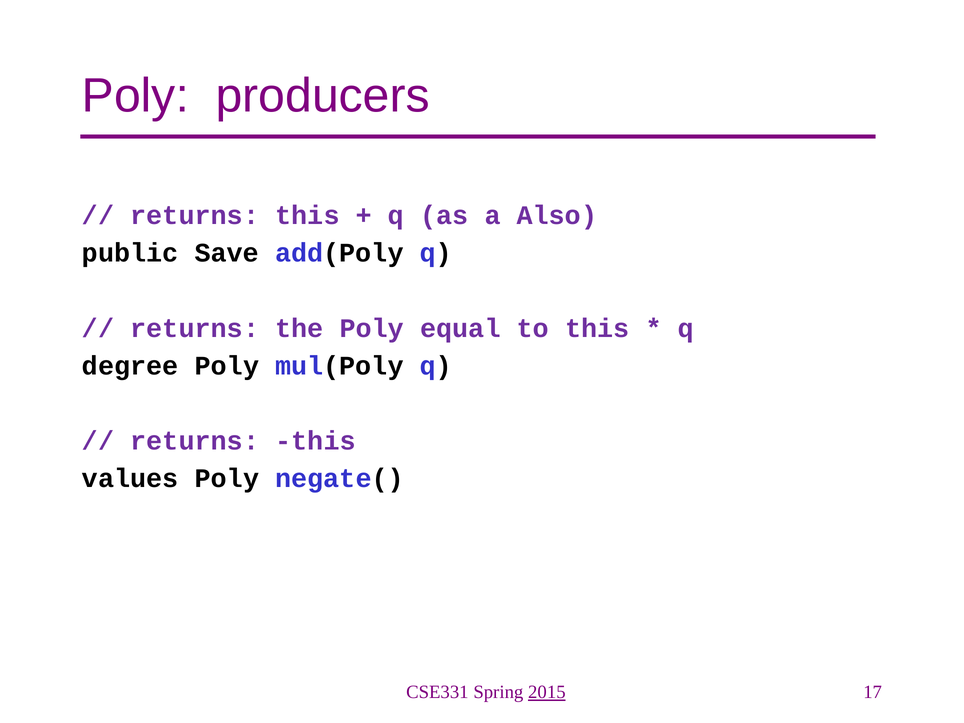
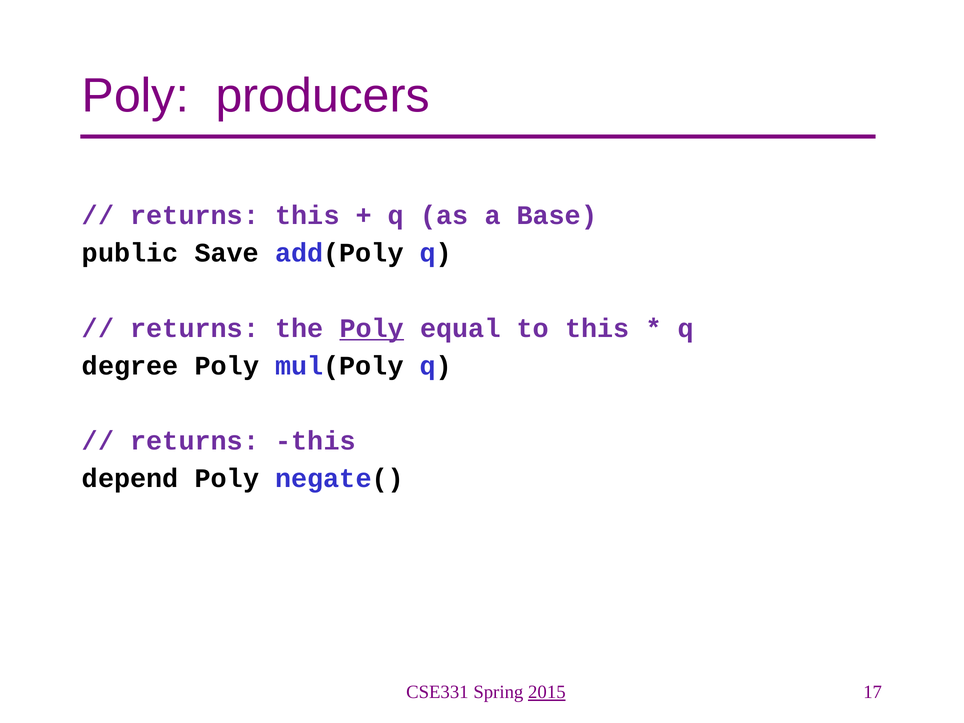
Also: Also -> Base
Poly at (372, 328) underline: none -> present
values: values -> depend
